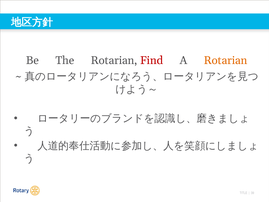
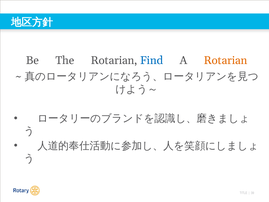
Find colour: red -> blue
